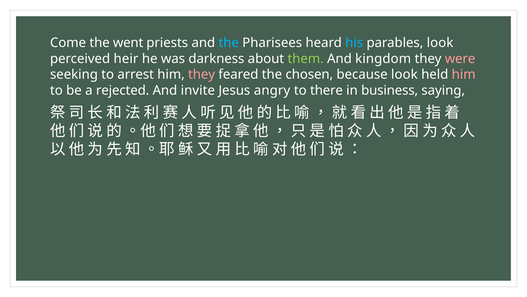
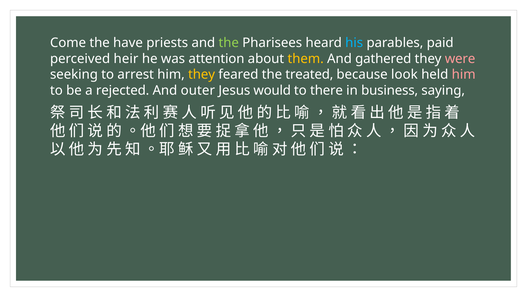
went: went -> have
the at (229, 43) colour: light blue -> light green
parables look: look -> paid
darkness: darkness -> attention
them colour: light green -> yellow
kingdom: kingdom -> gathered
they at (202, 74) colour: pink -> yellow
chosen: chosen -> treated
invite: invite -> outer
angry: angry -> would
